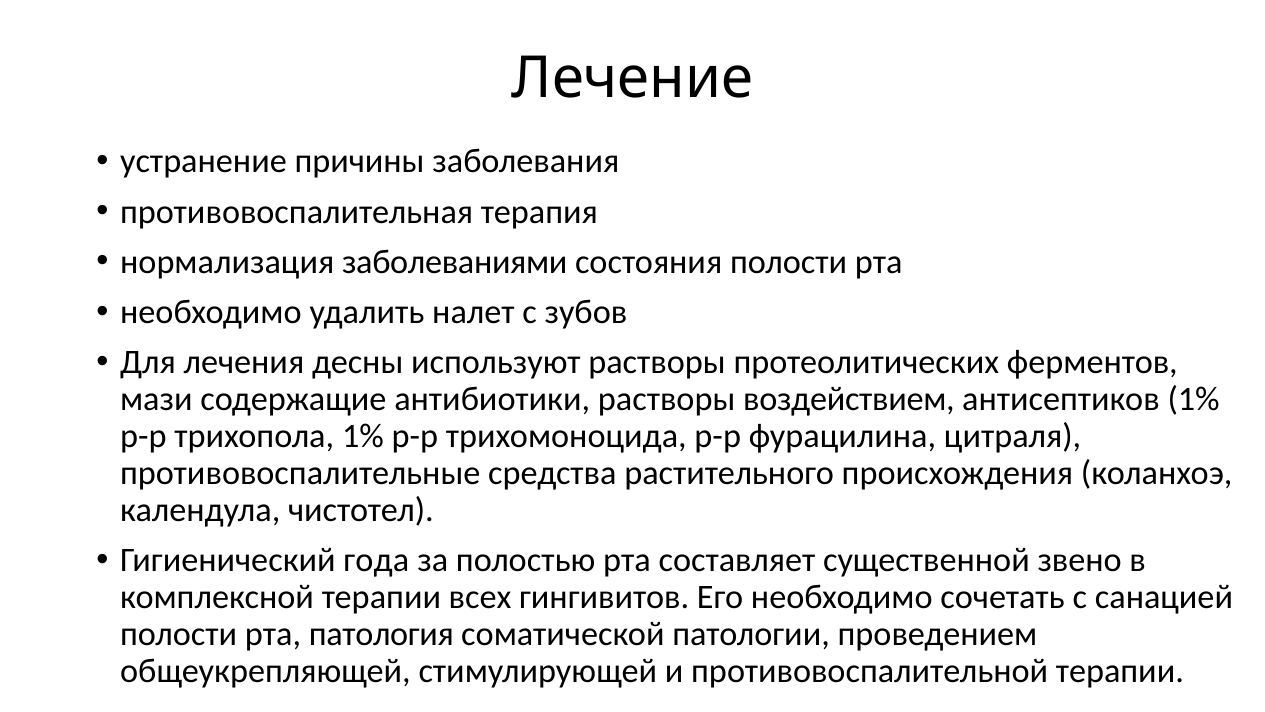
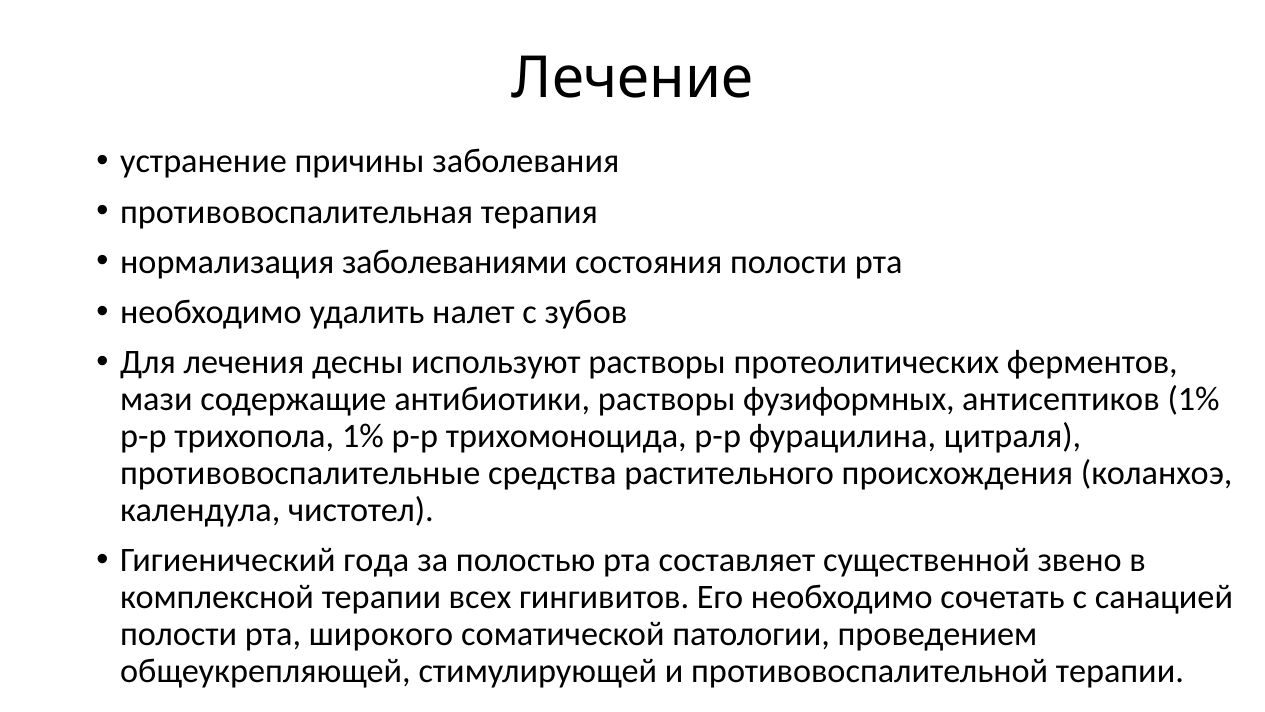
воздействием: воздействием -> фузиформных
патология: патология -> широкого
